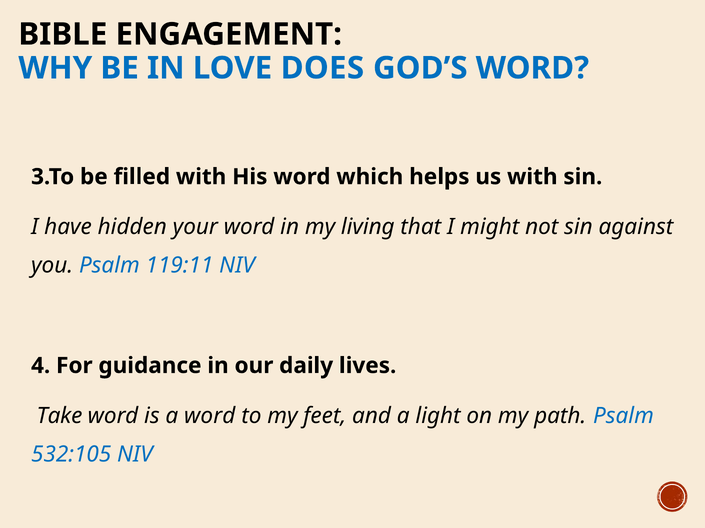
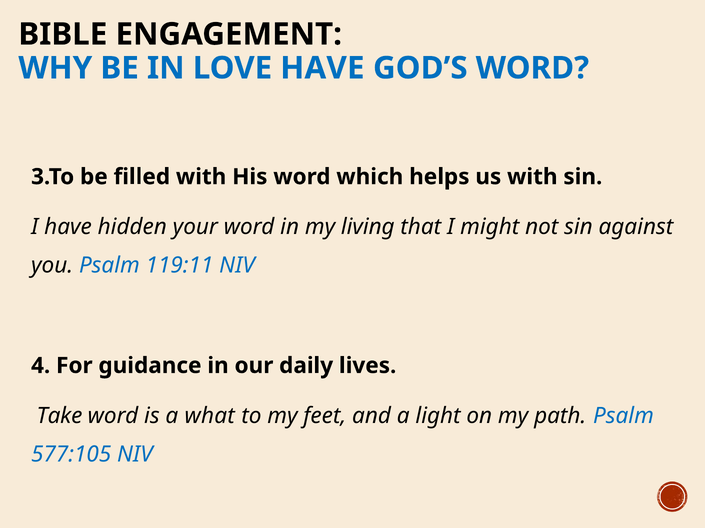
LOVE DOES: DOES -> HAVE
a word: word -> what
532:105: 532:105 -> 577:105
